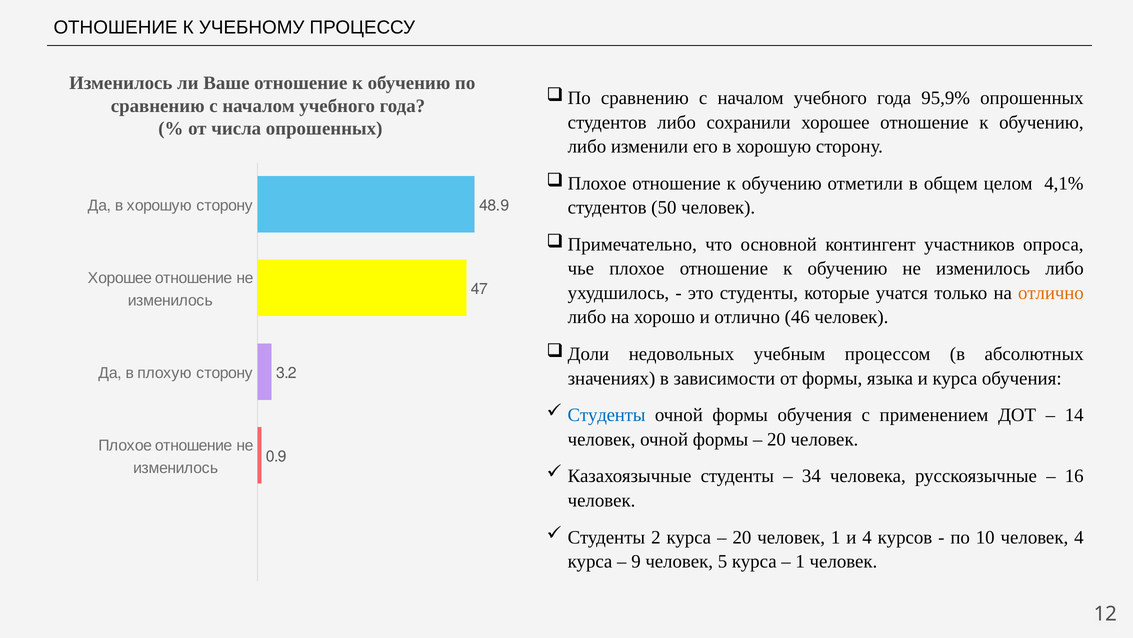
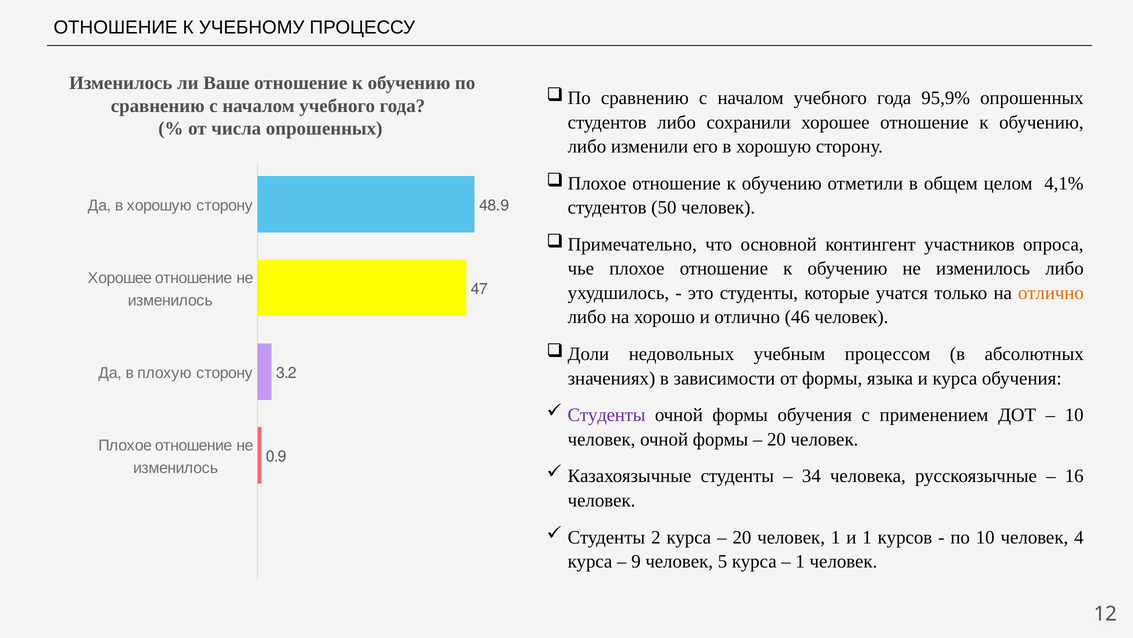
Студенты at (607, 415) colour: blue -> purple
14 at (1074, 415): 14 -> 10
и 4: 4 -> 1
